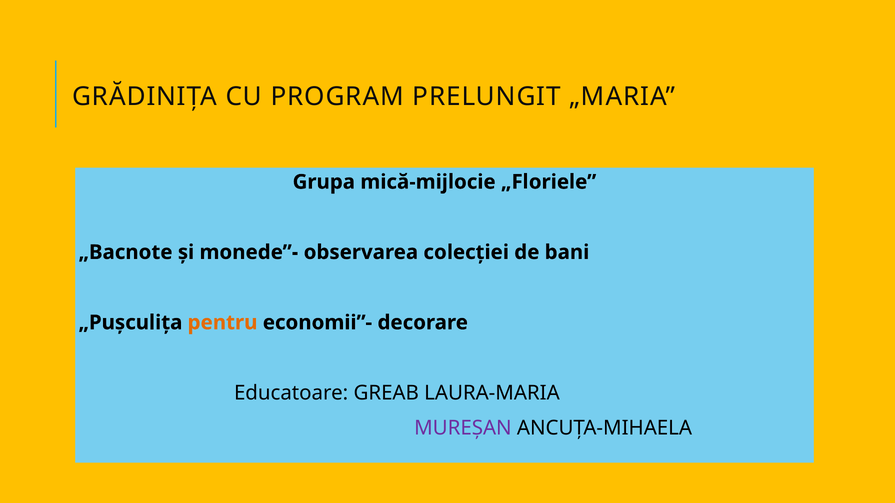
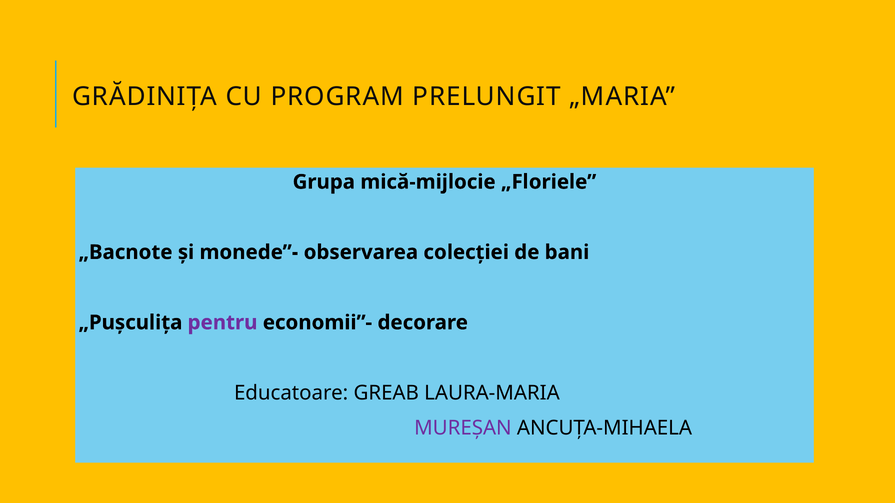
pentru colour: orange -> purple
